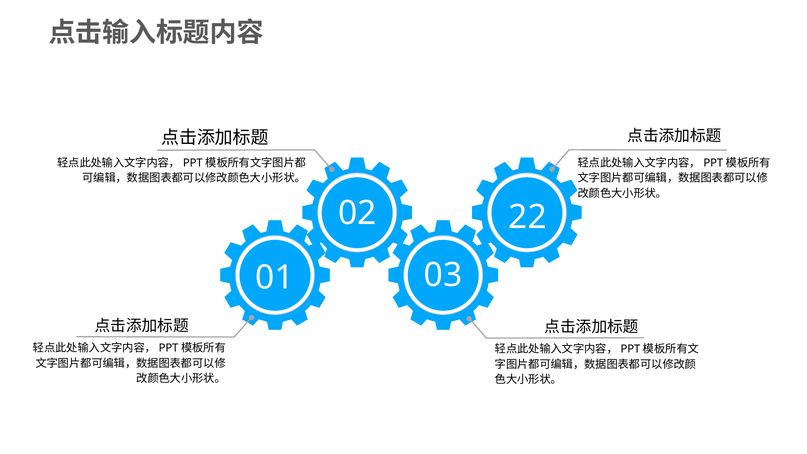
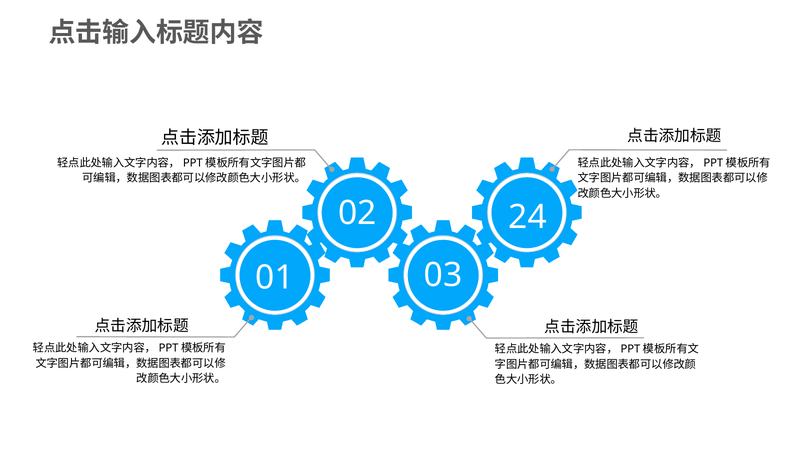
22: 22 -> 24
